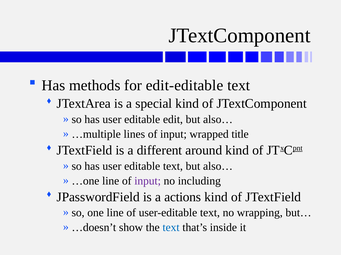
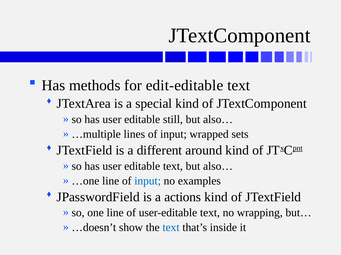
edit: edit -> still
title: title -> sets
input at (148, 181) colour: purple -> blue
including: including -> examples
